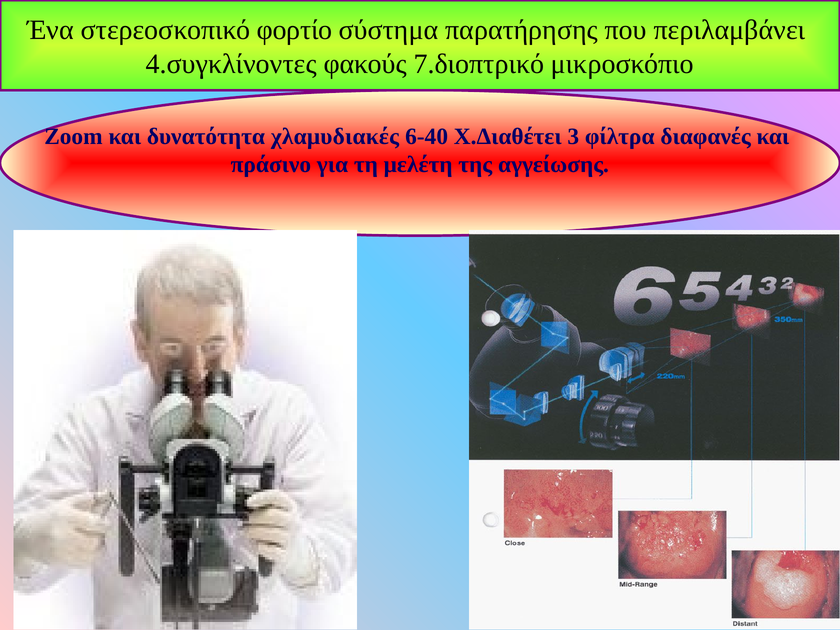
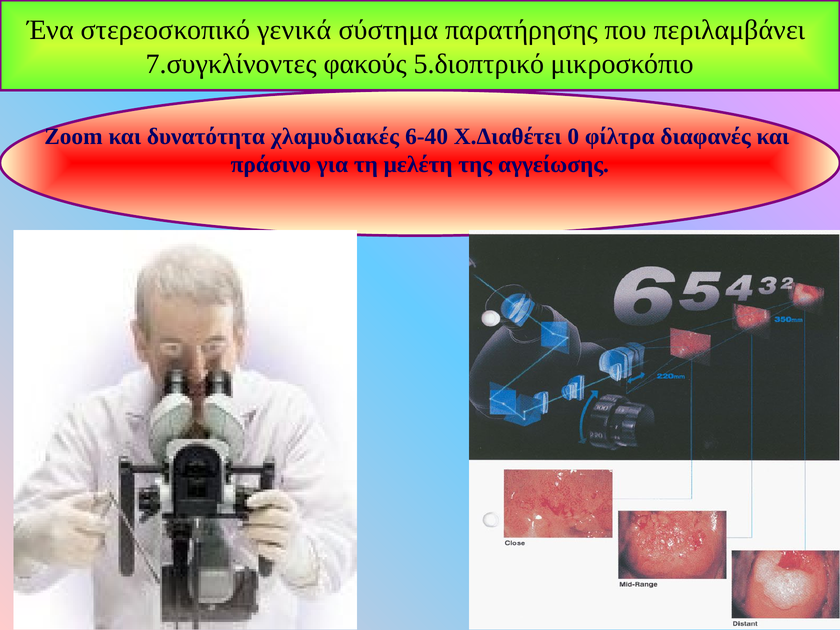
φορτίο: φορτίο -> γενικά
4.συγκλίνοντες: 4.συγκλίνοντες -> 7.συγκλίνοντες
7.διοπτρικό: 7.διοπτρικό -> 5.διοπτρικό
3: 3 -> 0
